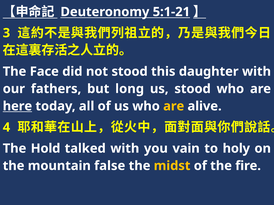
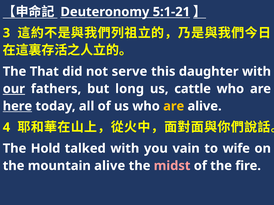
Face: Face -> That
not stood: stood -> serve
our underline: none -> present
us stood: stood -> cattle
holy: holy -> wife
mountain false: false -> alive
midst colour: yellow -> pink
